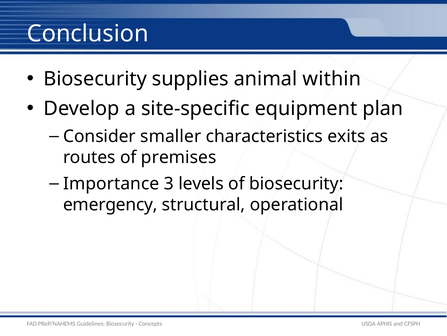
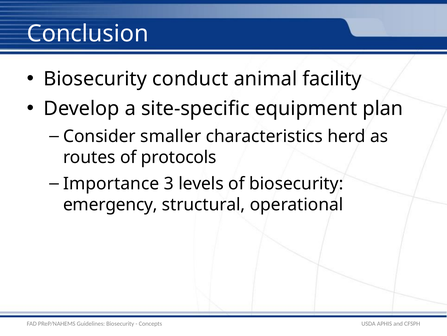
supplies: supplies -> conduct
within: within -> facility
exits: exits -> herd
premises: premises -> protocols
